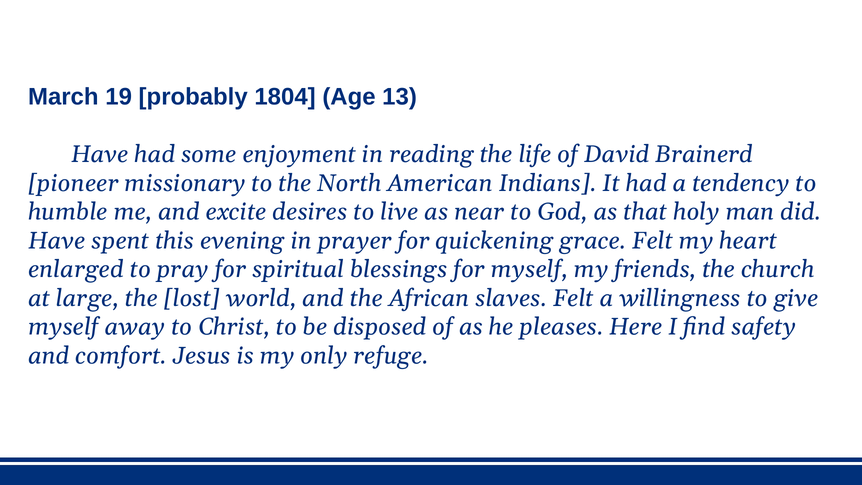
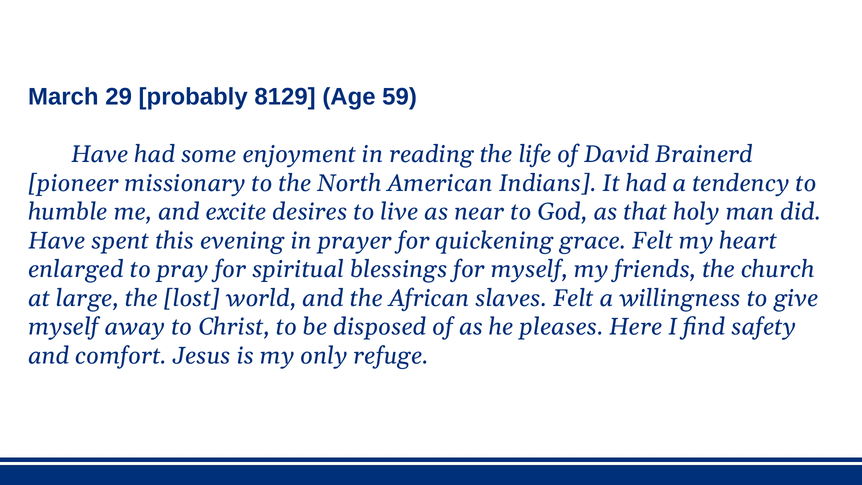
19: 19 -> 29
1804: 1804 -> 8129
13: 13 -> 59
